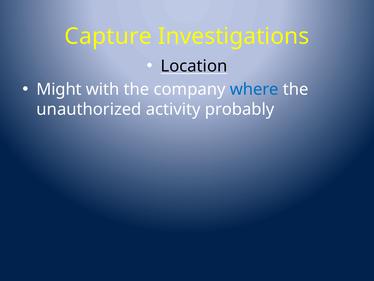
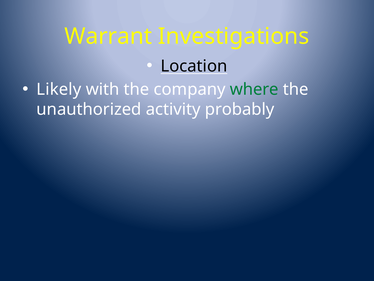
Capture: Capture -> Warrant
Might: Might -> Likely
where colour: blue -> green
